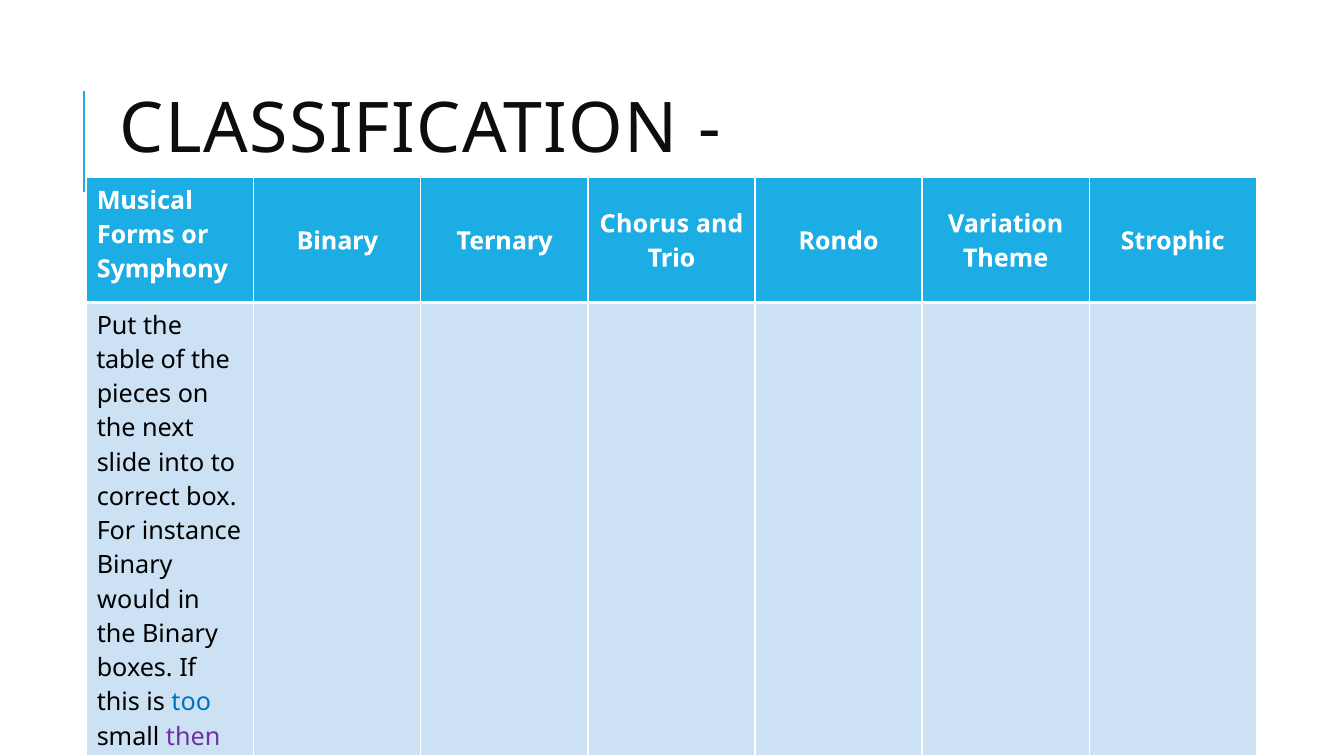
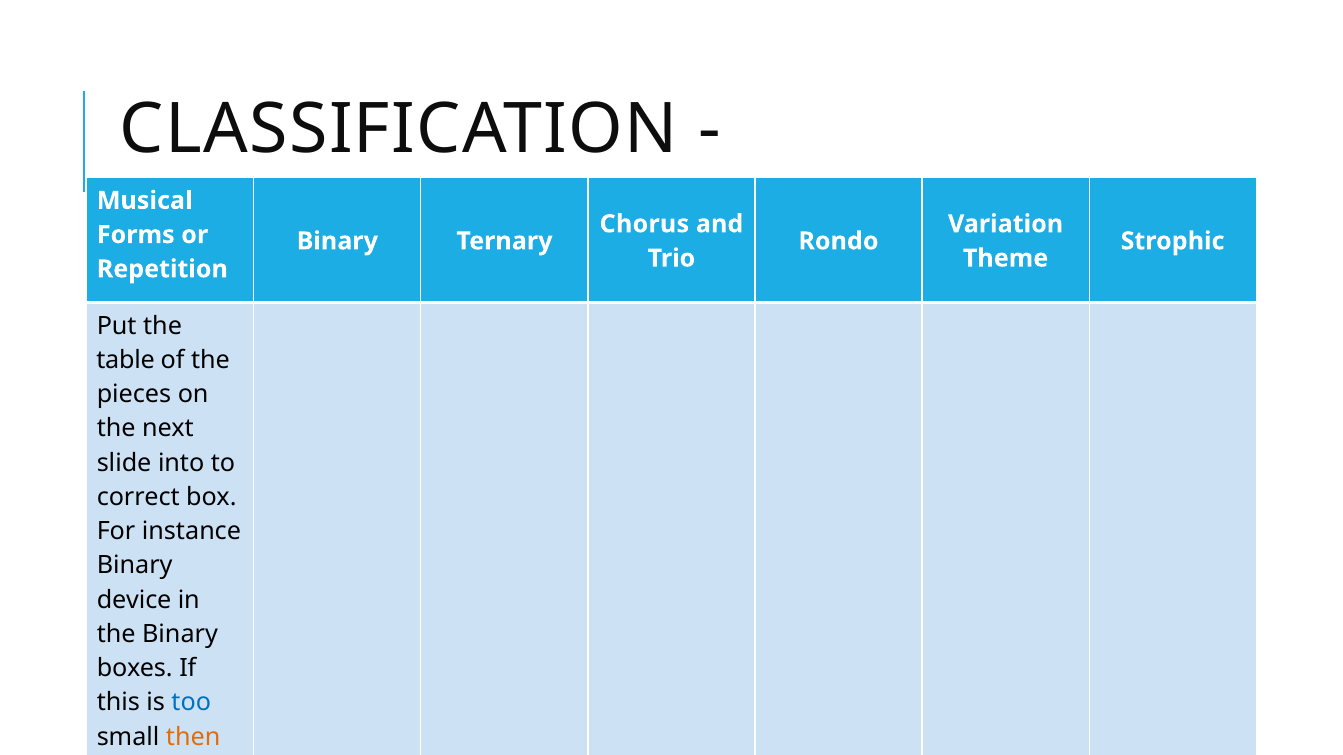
Symphony: Symphony -> Repetition
would: would -> device
then colour: purple -> orange
